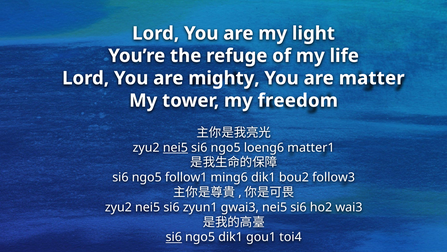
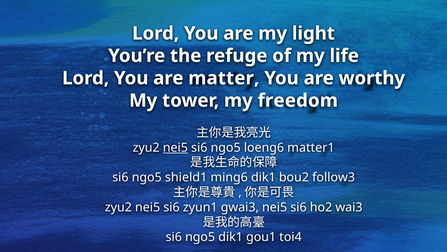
mighty: mighty -> matter
matter: matter -> worthy
follow1: follow1 -> shield1
si6 at (174, 237) underline: present -> none
